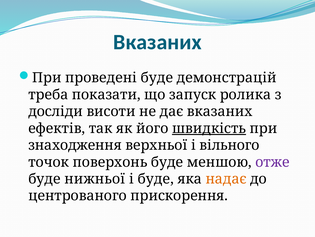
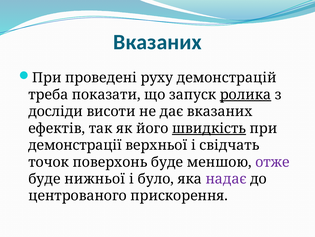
проведені буде: буде -> руху
ролика underline: none -> present
знаходження: знаходження -> демонстрації
вільного: вільного -> свідчать
і буде: буде -> було
надає colour: orange -> purple
